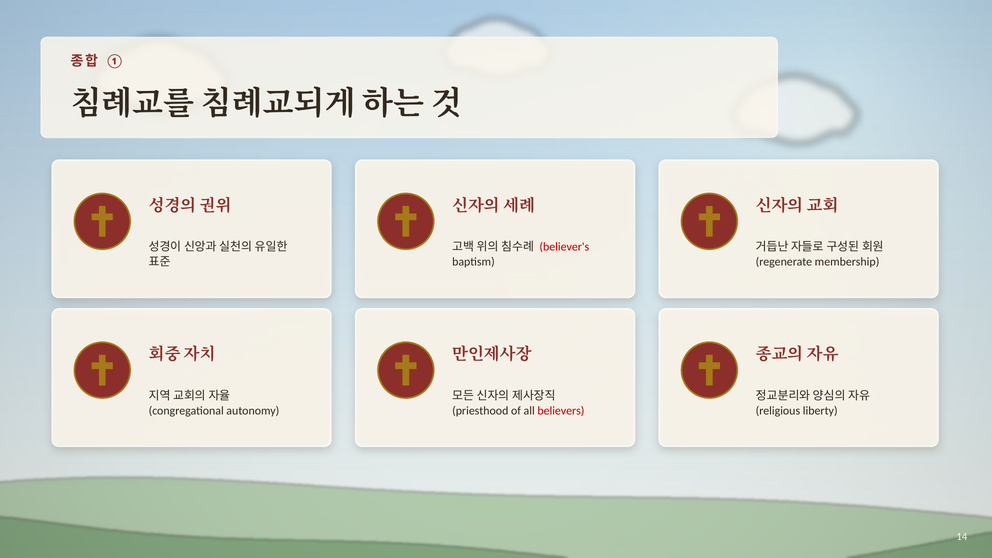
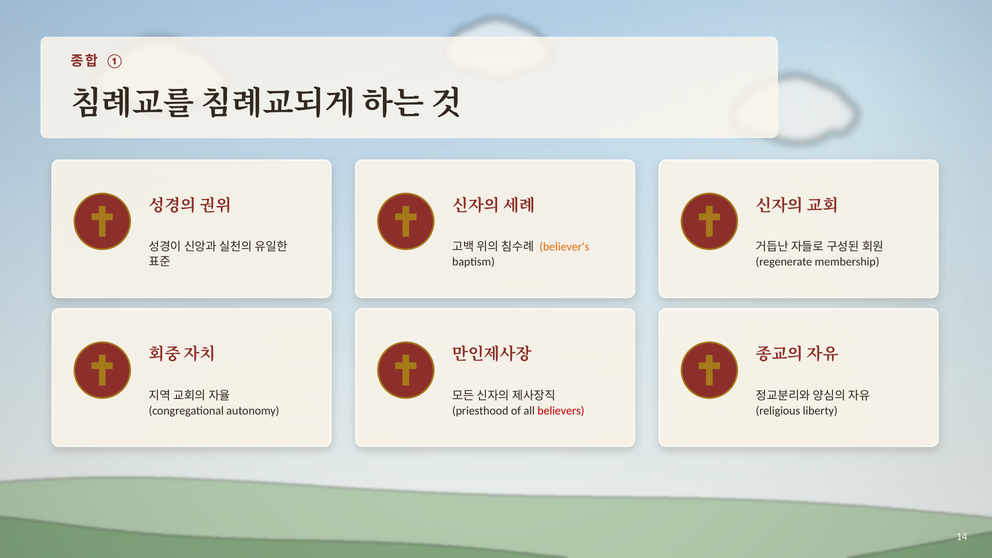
believer's colour: red -> orange
